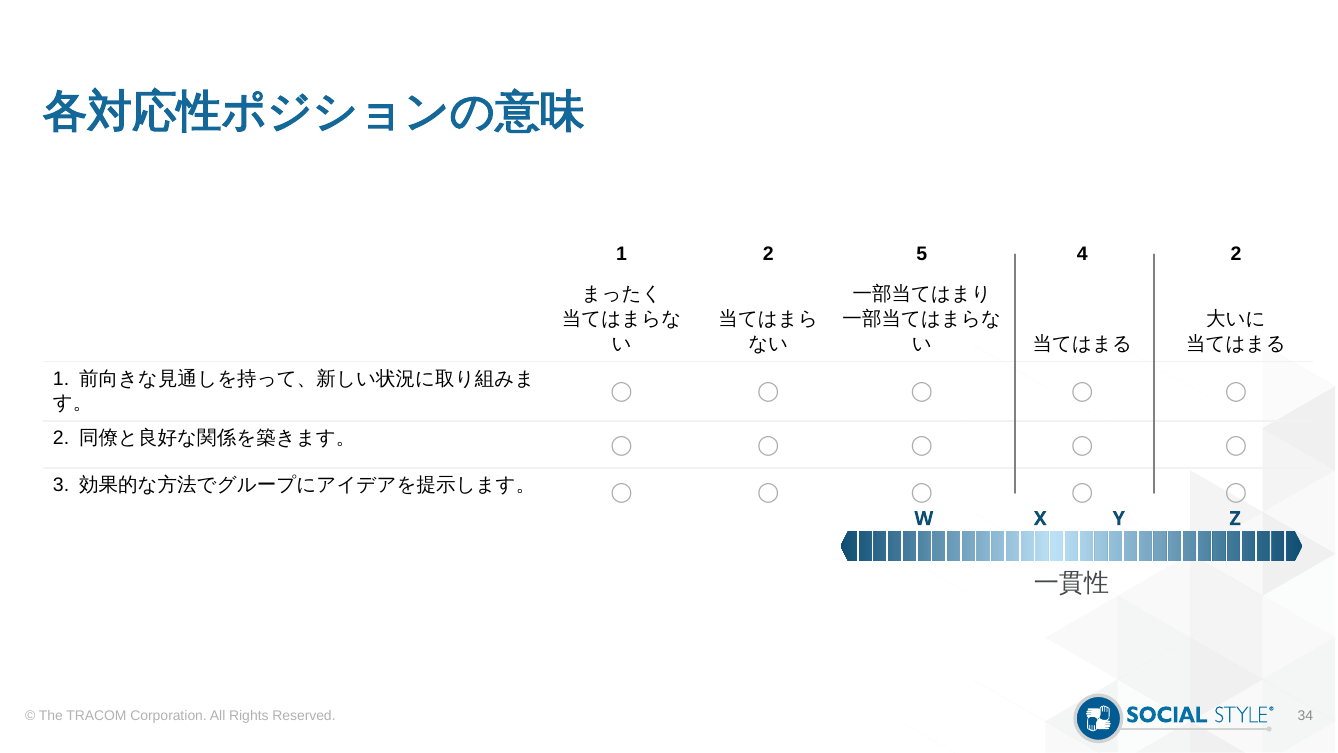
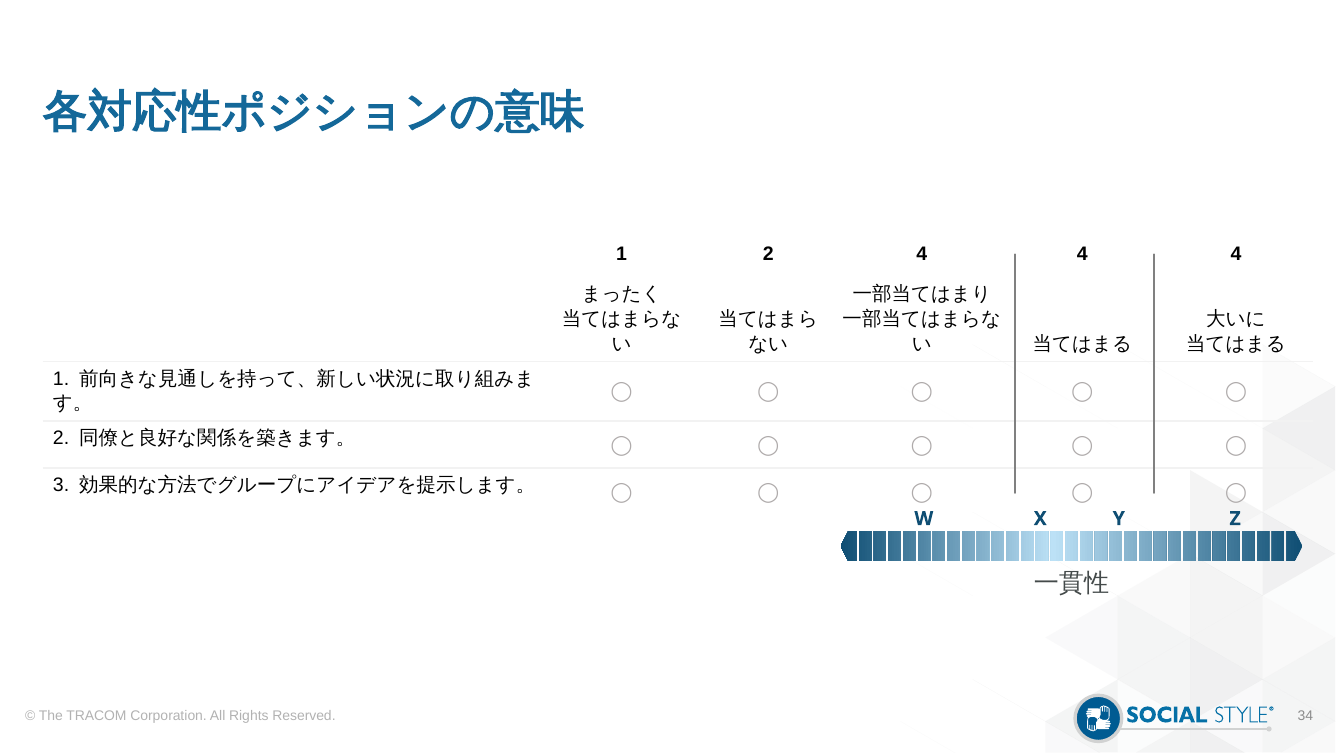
2 5: 5 -> 4
2 at (1236, 254): 2 -> 4
